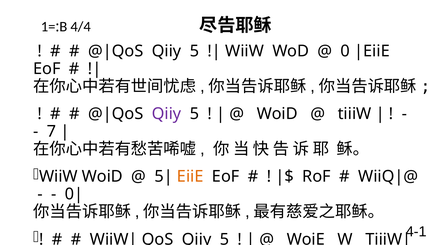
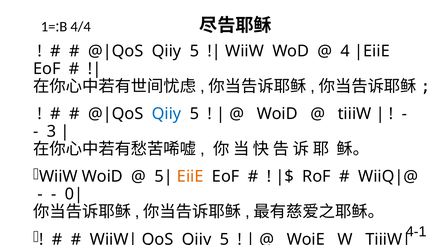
0: 0 -> 4
Qiiy at (167, 114) colour: purple -> blue
7: 7 -> 3
